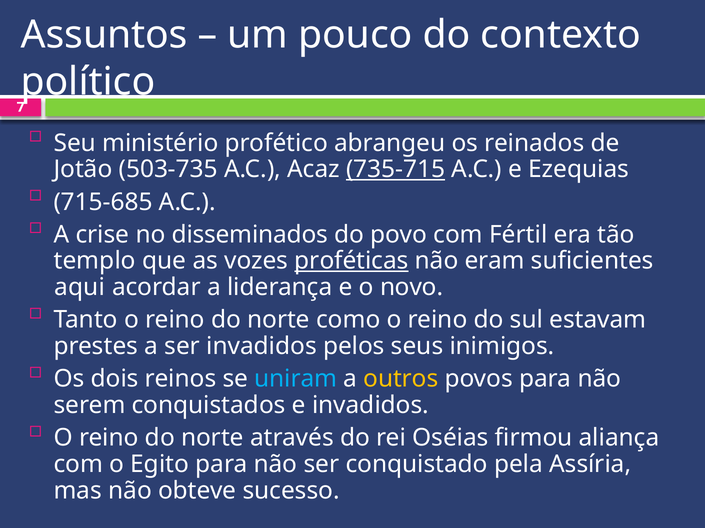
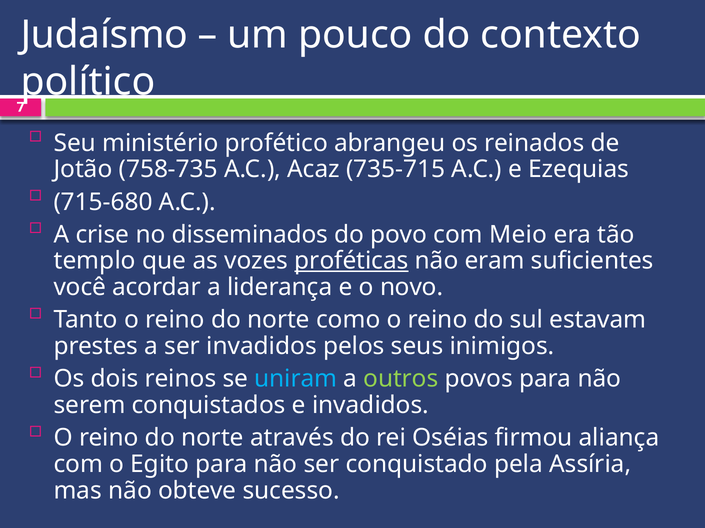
Assuntos: Assuntos -> Judaísmo
503-735: 503-735 -> 758-735
735-715 underline: present -> none
715-685: 715-685 -> 715-680
Fértil: Fértil -> Meio
aqui: aqui -> você
outros colour: yellow -> light green
